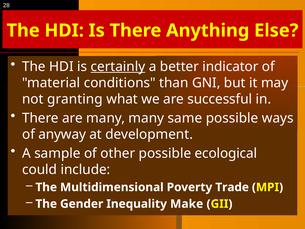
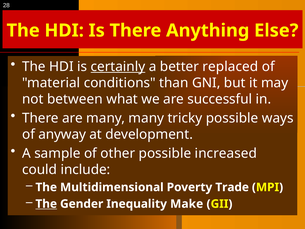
indicator: indicator -> replaced
granting: granting -> between
same: same -> tricky
ecological: ecological -> increased
The at (46, 204) underline: none -> present
